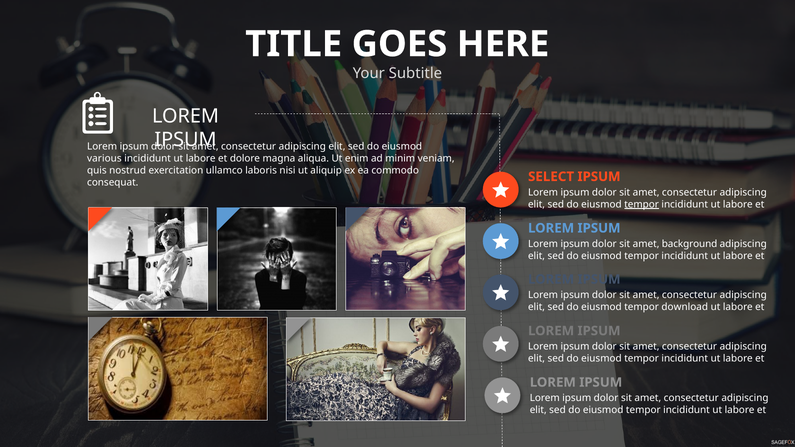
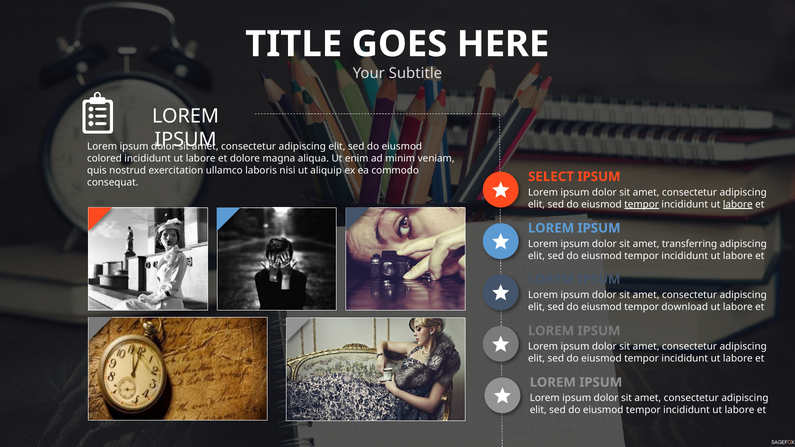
various: various -> colored
labore at (738, 204) underline: none -> present
background: background -> transferring
